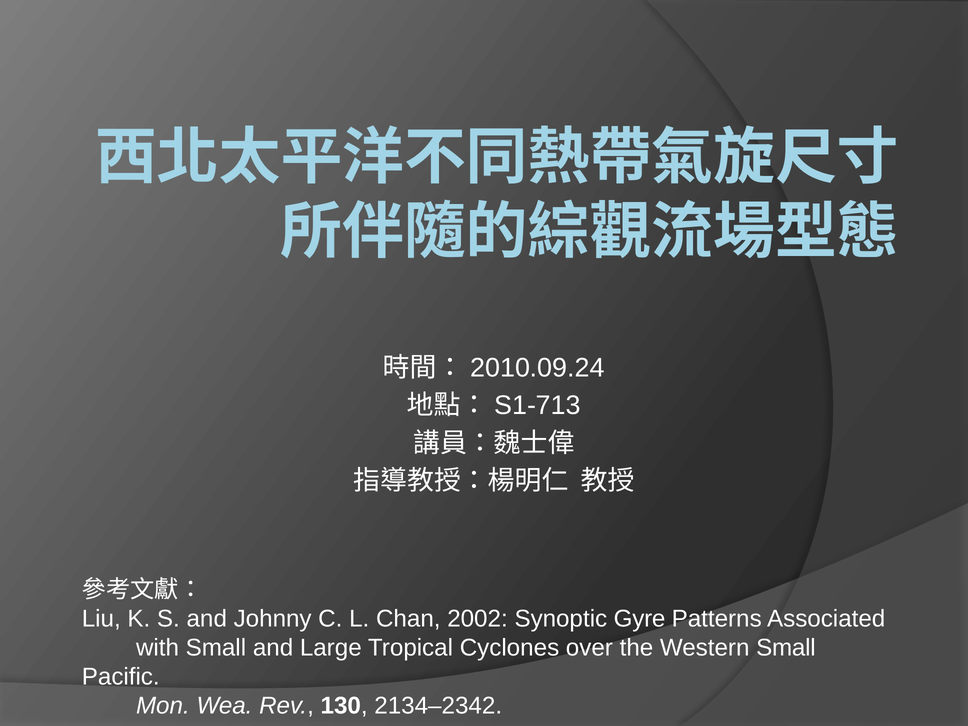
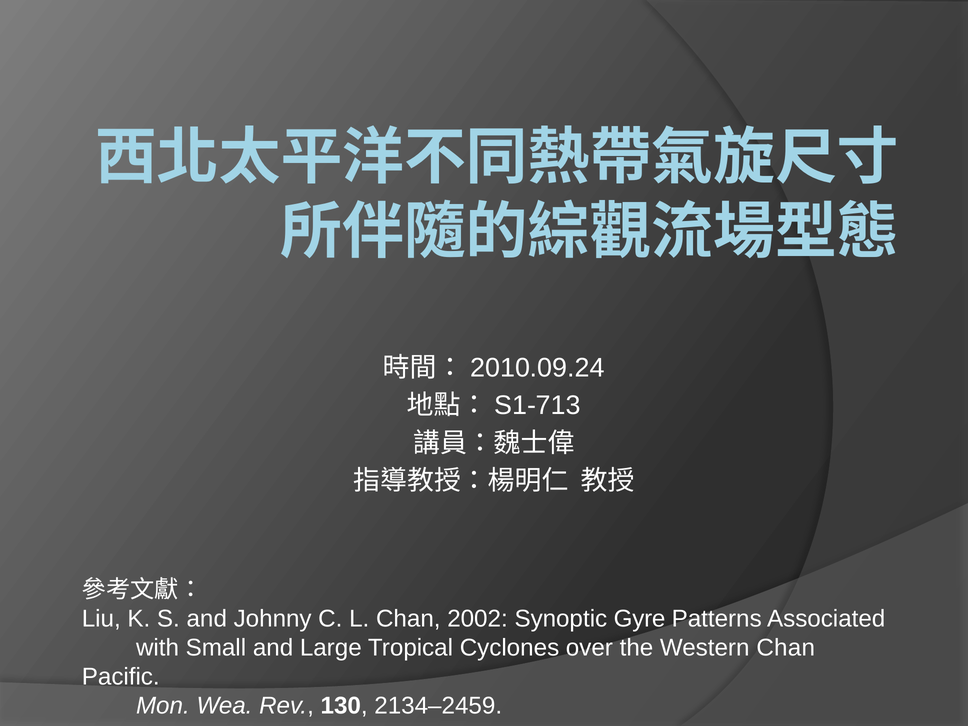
Western Small: Small -> Chan
2134–2342: 2134–2342 -> 2134–2459
